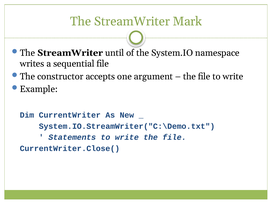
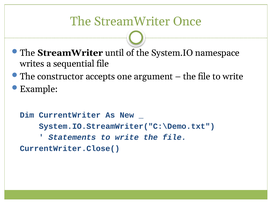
Mark: Mark -> Once
